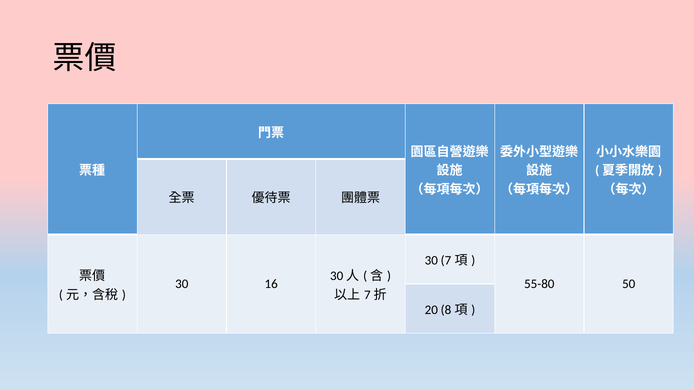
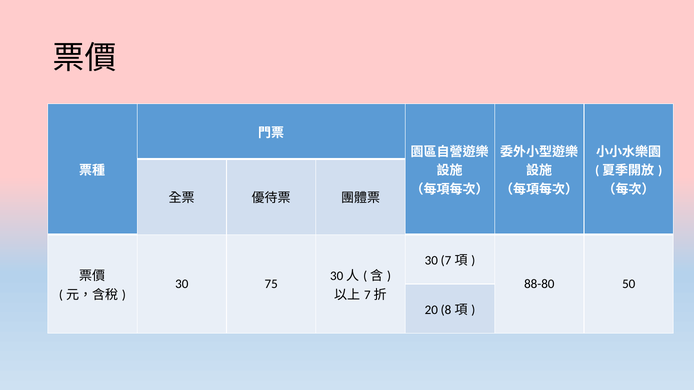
16: 16 -> 75
55-80: 55-80 -> 88-80
